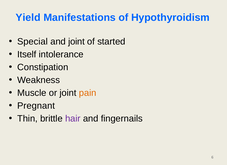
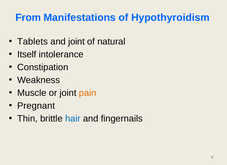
Yield: Yield -> From
Special: Special -> Tablets
started: started -> natural
hair colour: purple -> blue
